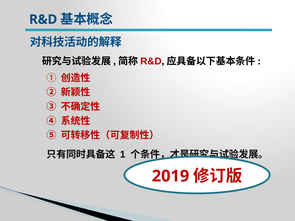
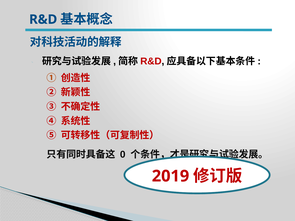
1: 1 -> 0
